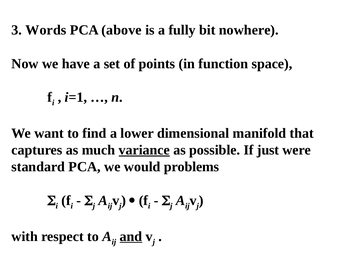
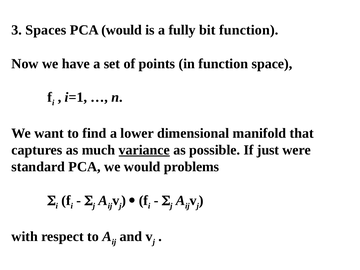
Words: Words -> Spaces
PCA above: above -> would
bit nowhere: nowhere -> function
and underline: present -> none
